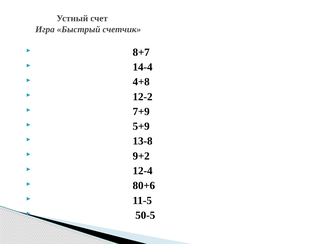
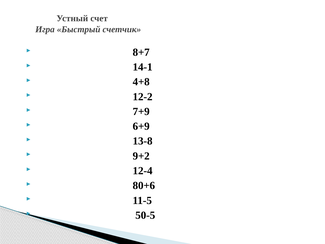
14-4: 14-4 -> 14-1
5+9: 5+9 -> 6+9
